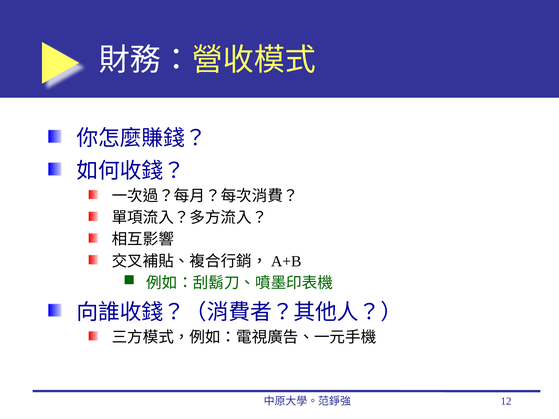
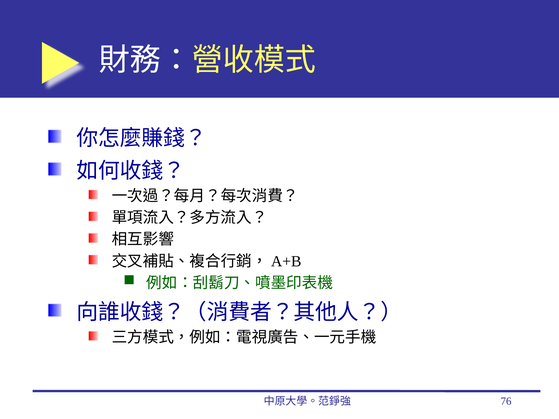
12: 12 -> 76
